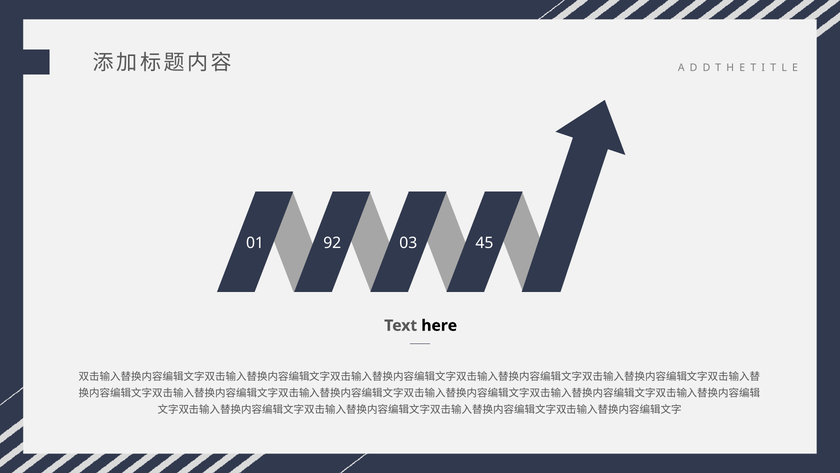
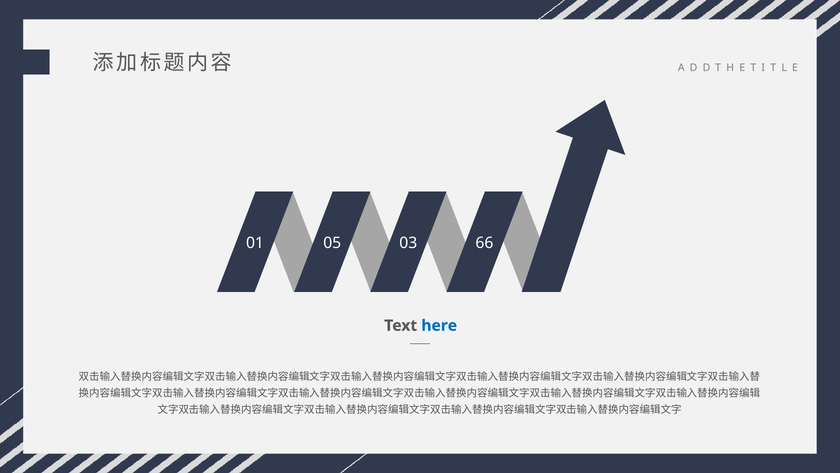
92: 92 -> 05
45: 45 -> 66
here colour: black -> blue
